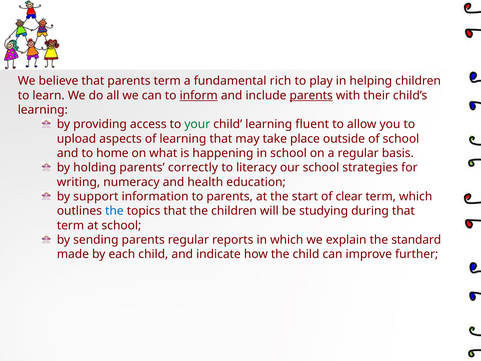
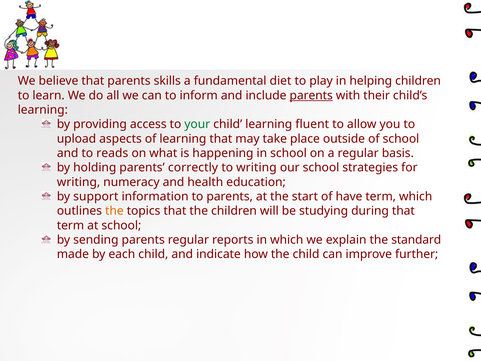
parents term: term -> skills
rich: rich -> diet
inform underline: present -> none
home: home -> reads
to literacy: literacy -> writing
clear: clear -> have
the at (114, 211) colour: blue -> orange
